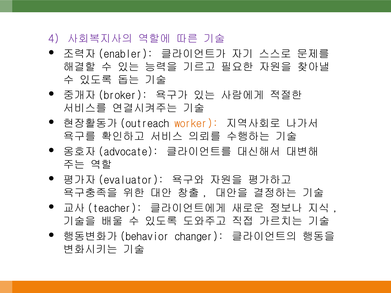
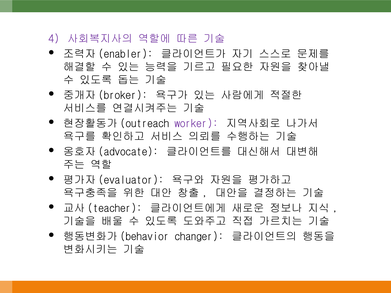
worker colour: orange -> purple
